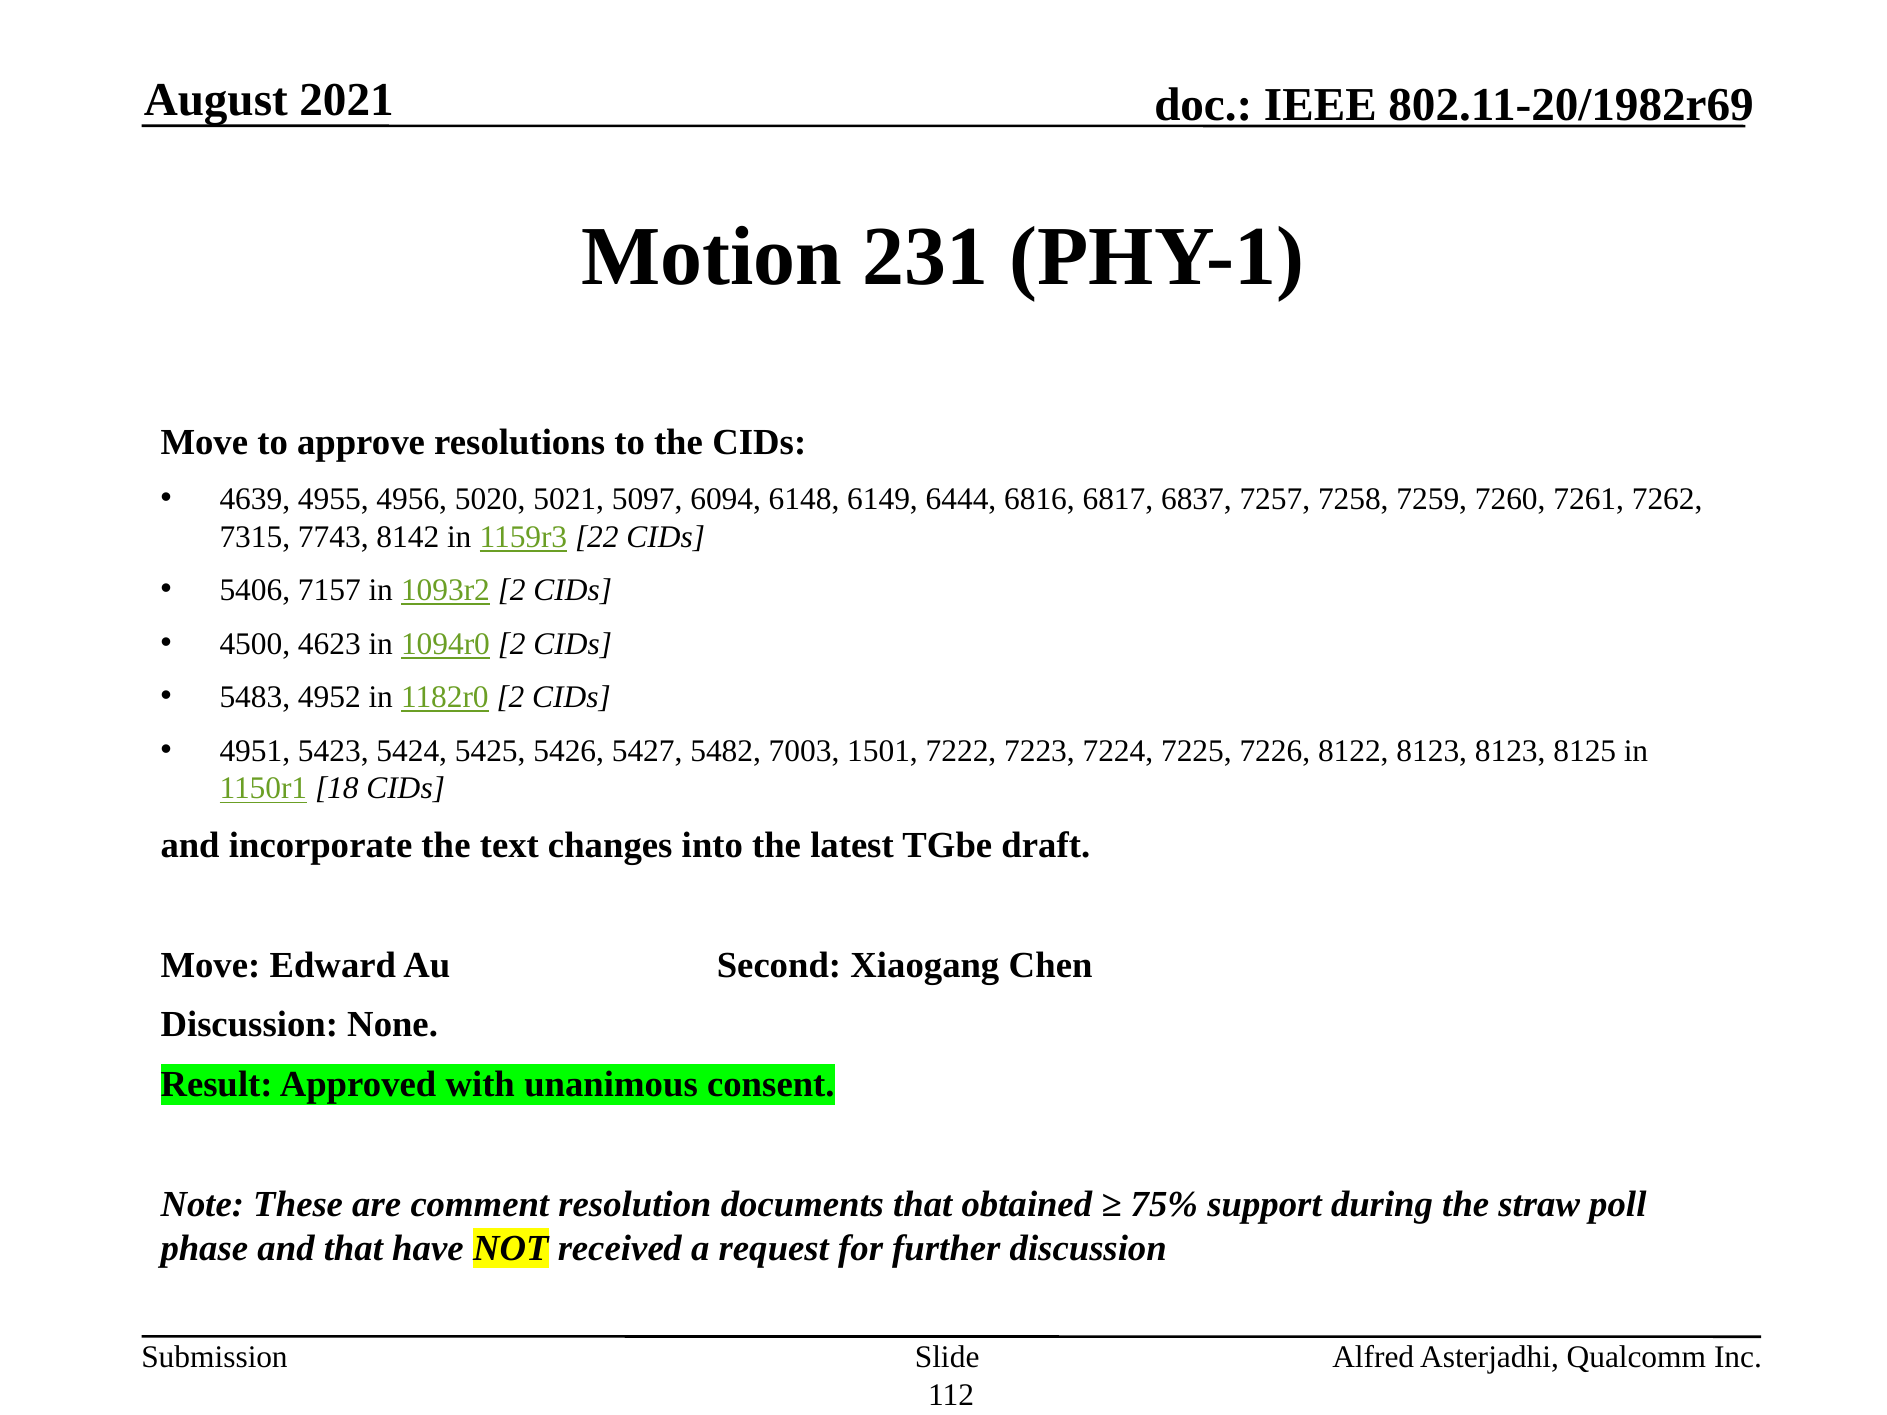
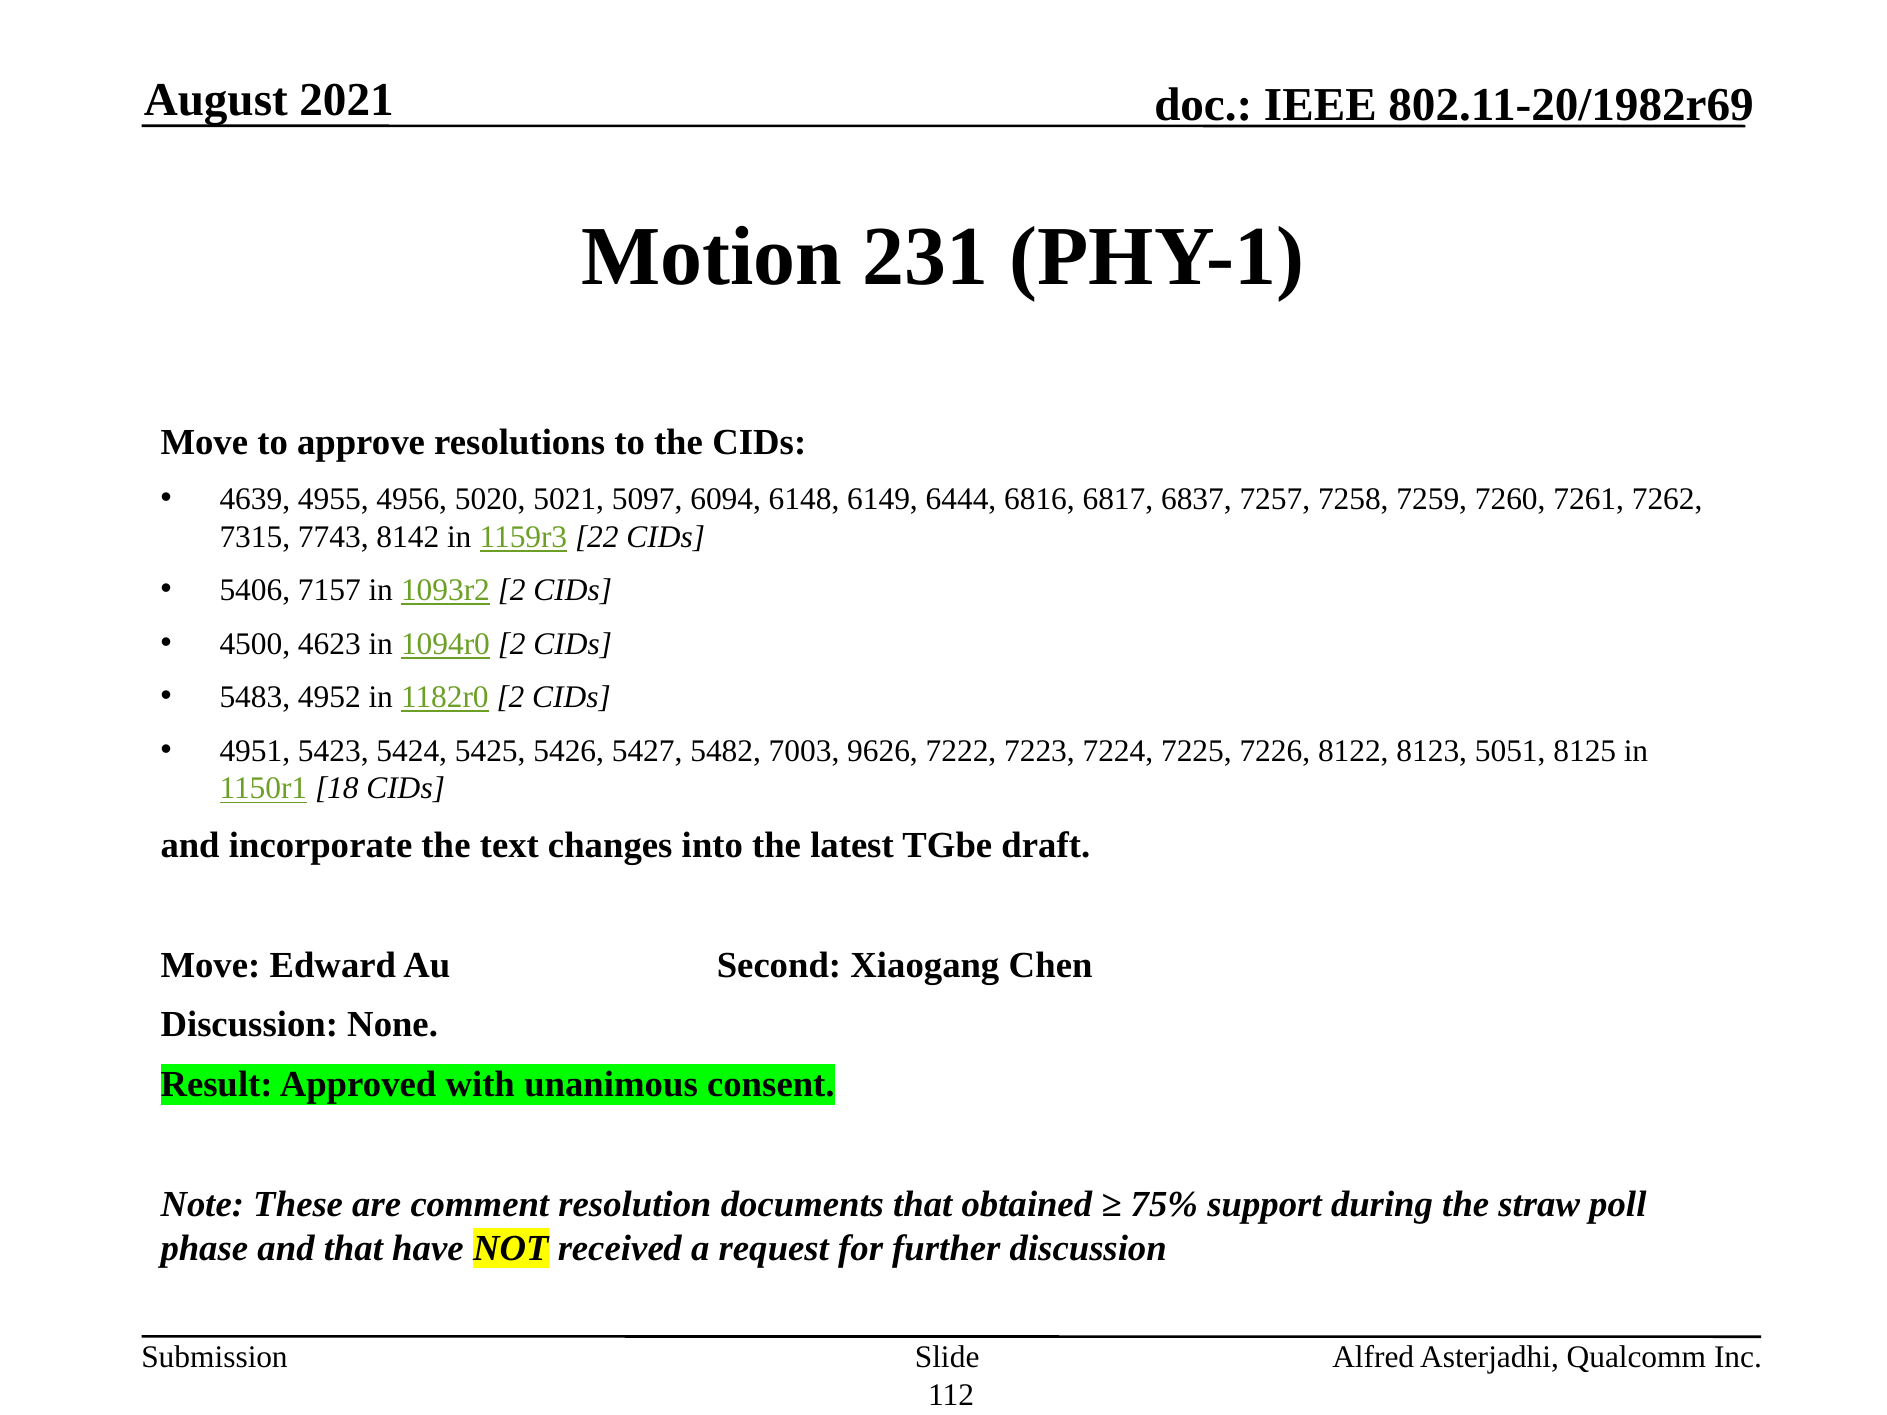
1501: 1501 -> 9626
8123 8123: 8123 -> 5051
